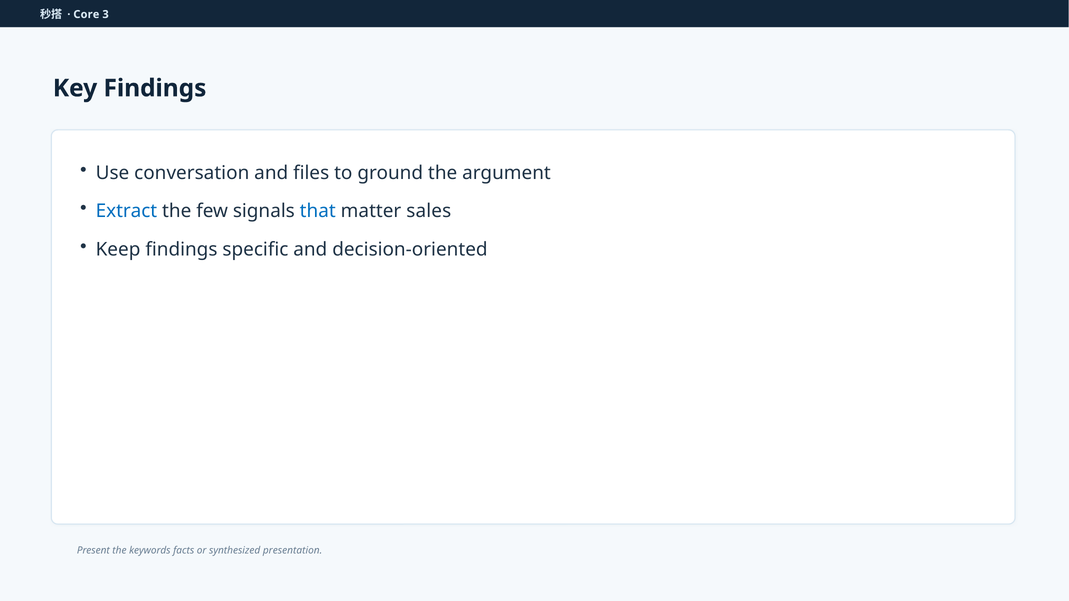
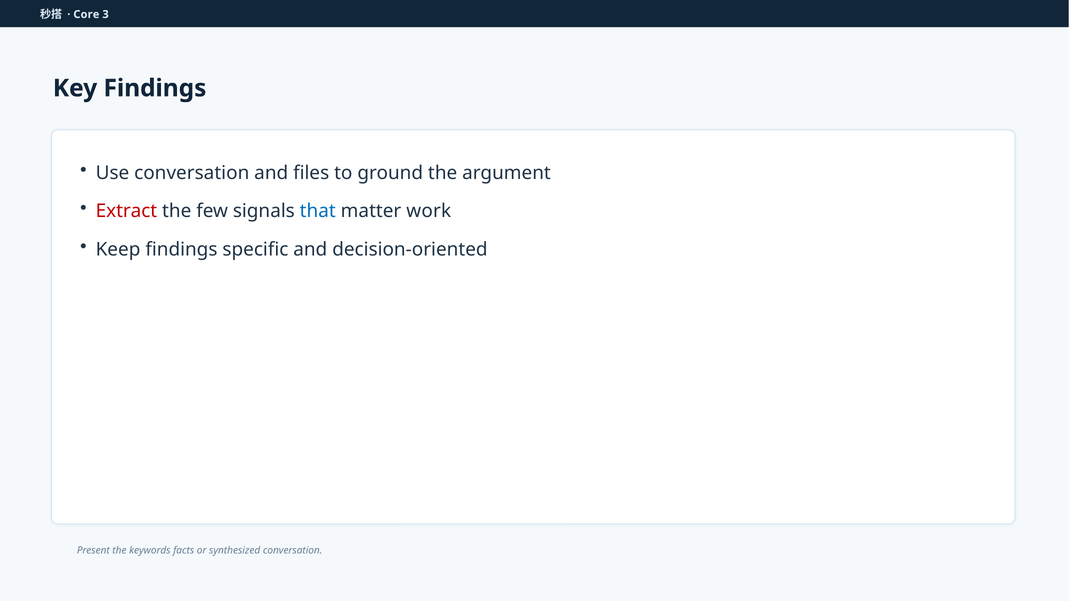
Extract colour: blue -> red
sales: sales -> work
synthesized presentation: presentation -> conversation
